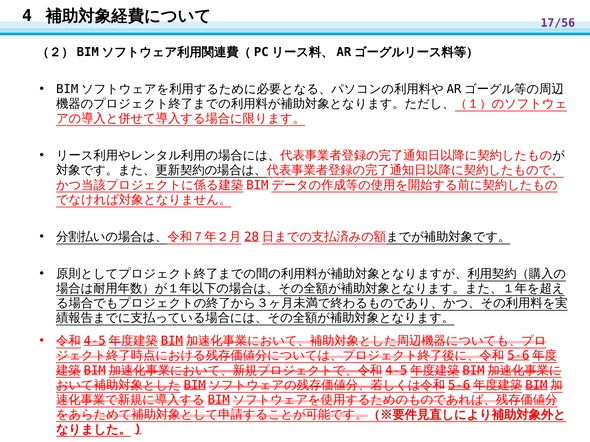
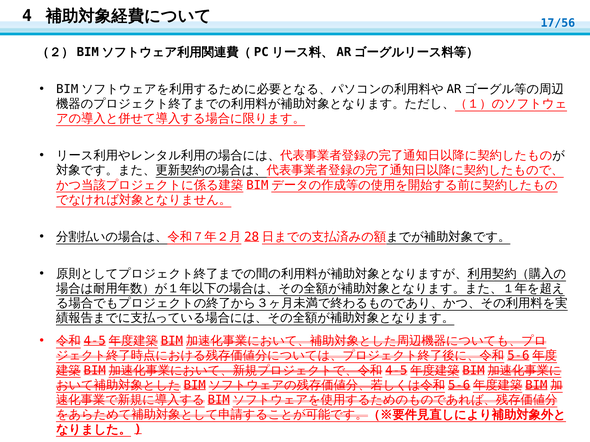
17/56 colour: purple -> blue
